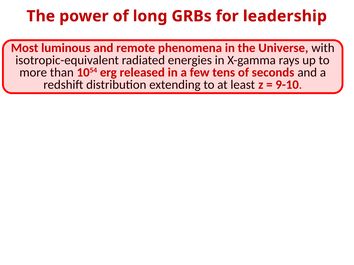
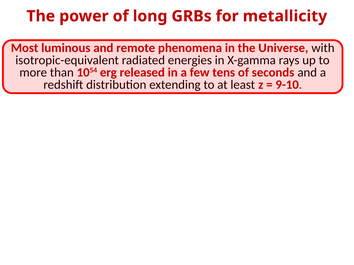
leadership: leadership -> metallicity
